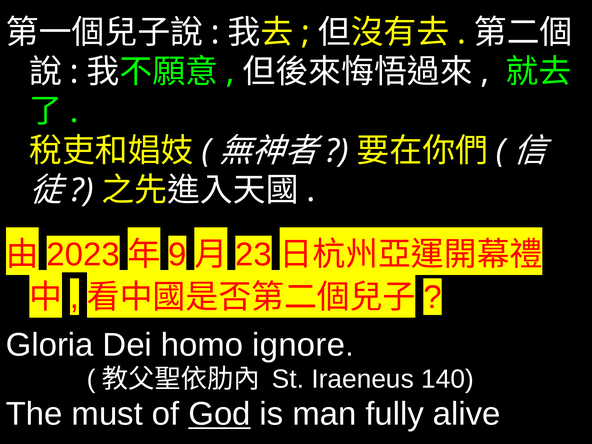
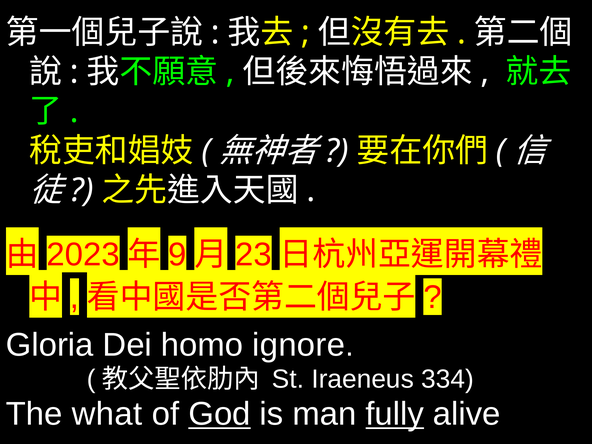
140: 140 -> 334
must: must -> what
fully underline: none -> present
